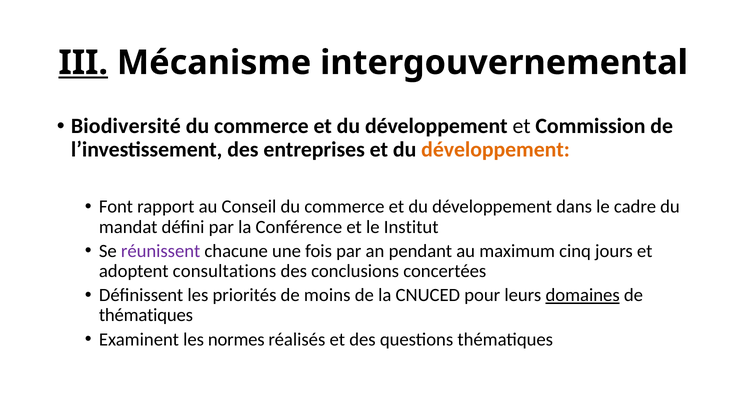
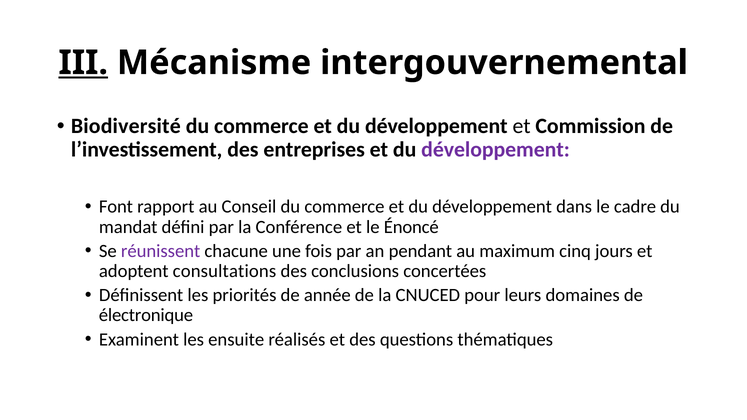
développement at (496, 150) colour: orange -> purple
Institut: Institut -> Énoncé
moins: moins -> année
domaines underline: present -> none
thématiques at (146, 315): thématiques -> électronique
normes: normes -> ensuite
